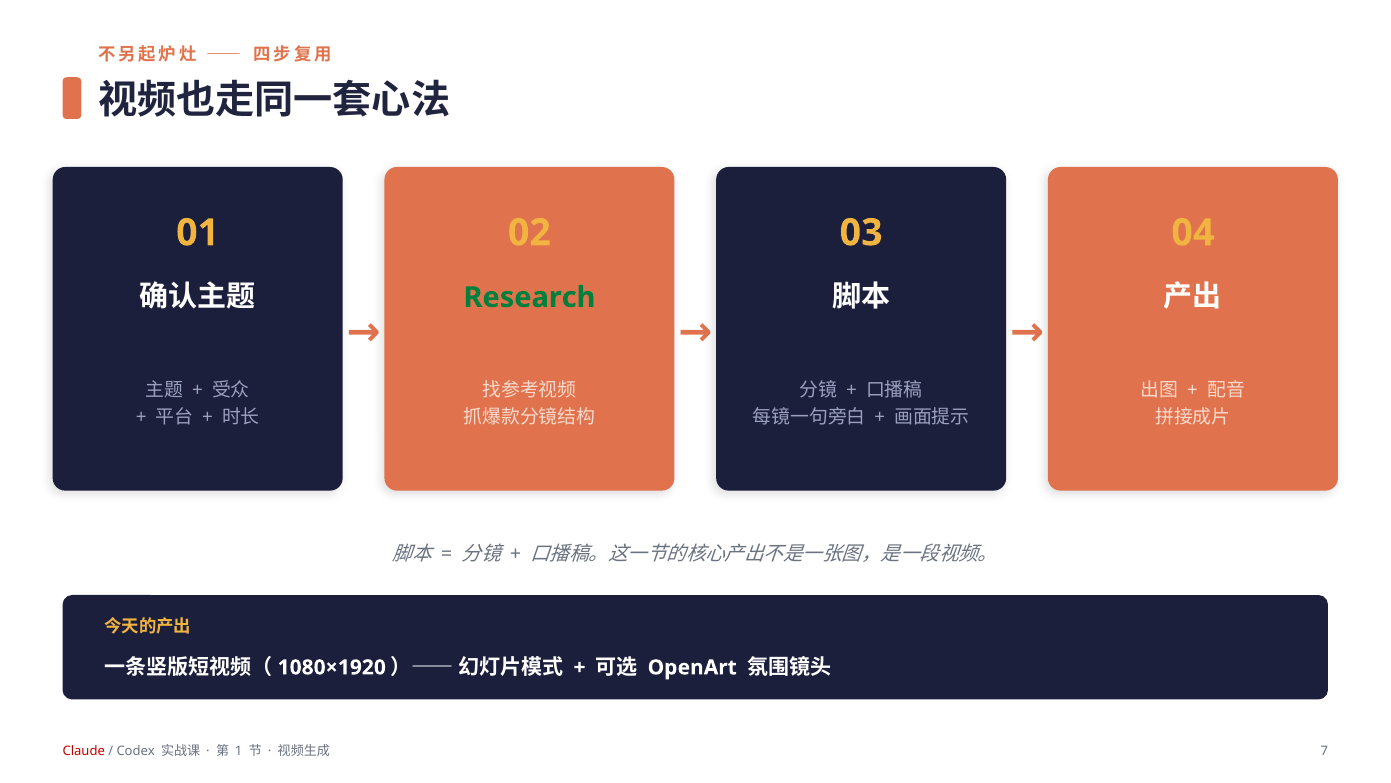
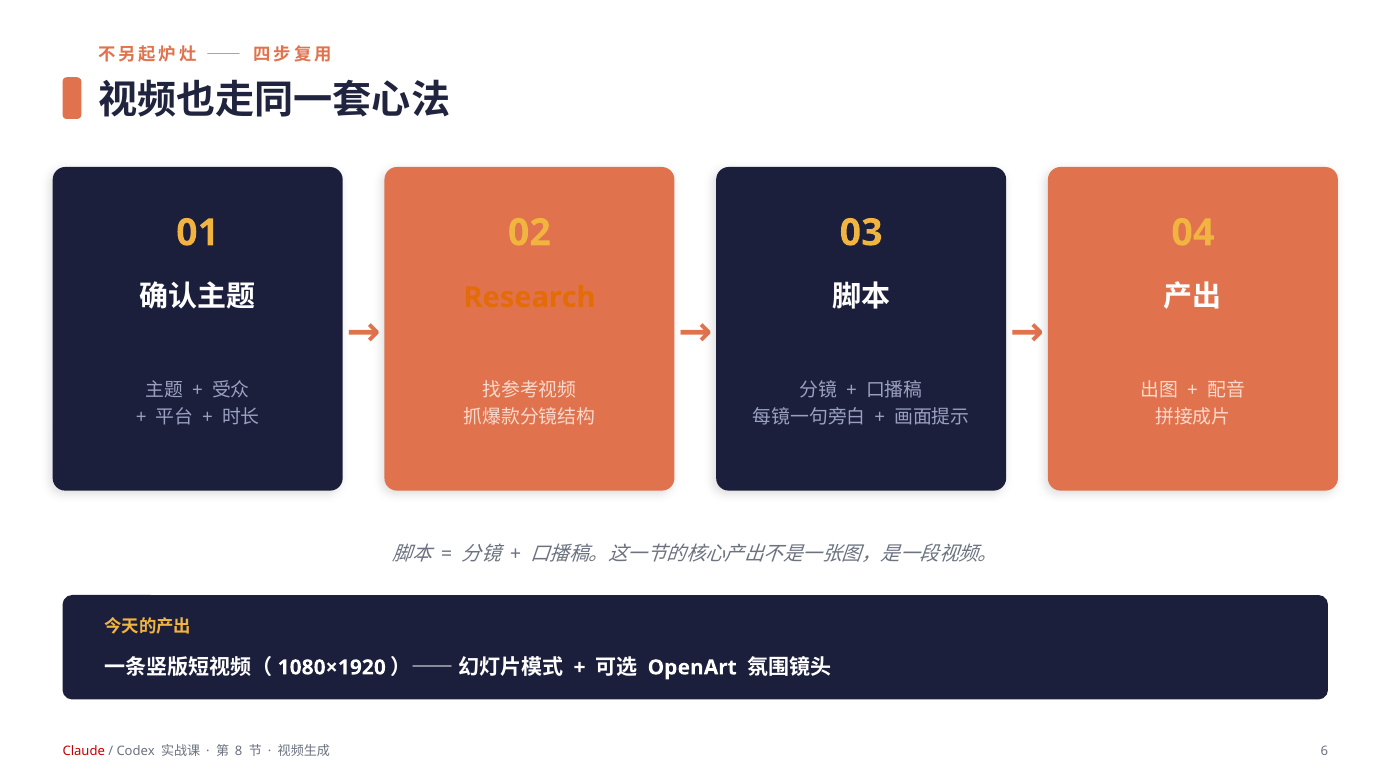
Research colour: green -> orange
1: 1 -> 8
7: 7 -> 6
